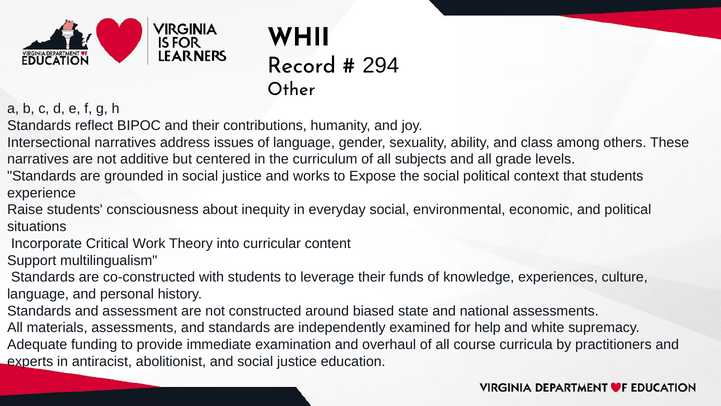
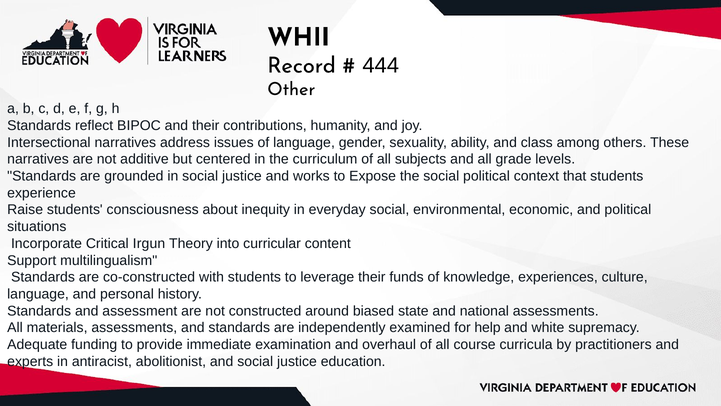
294: 294 -> 444
Work: Work -> Irgun
